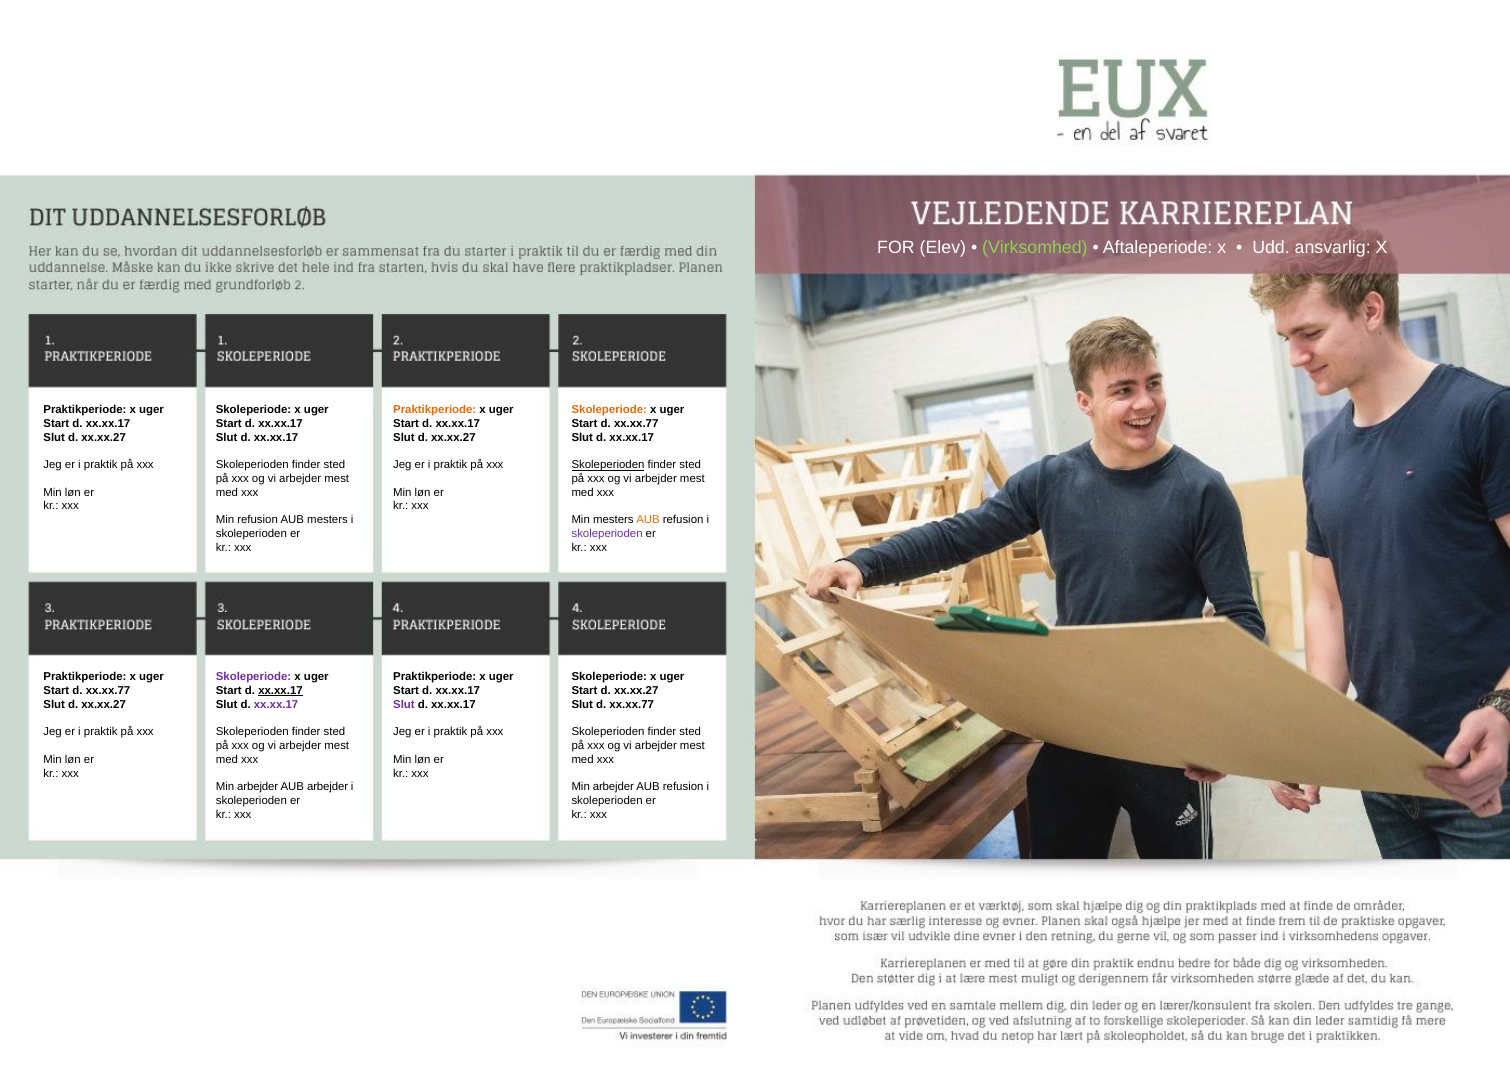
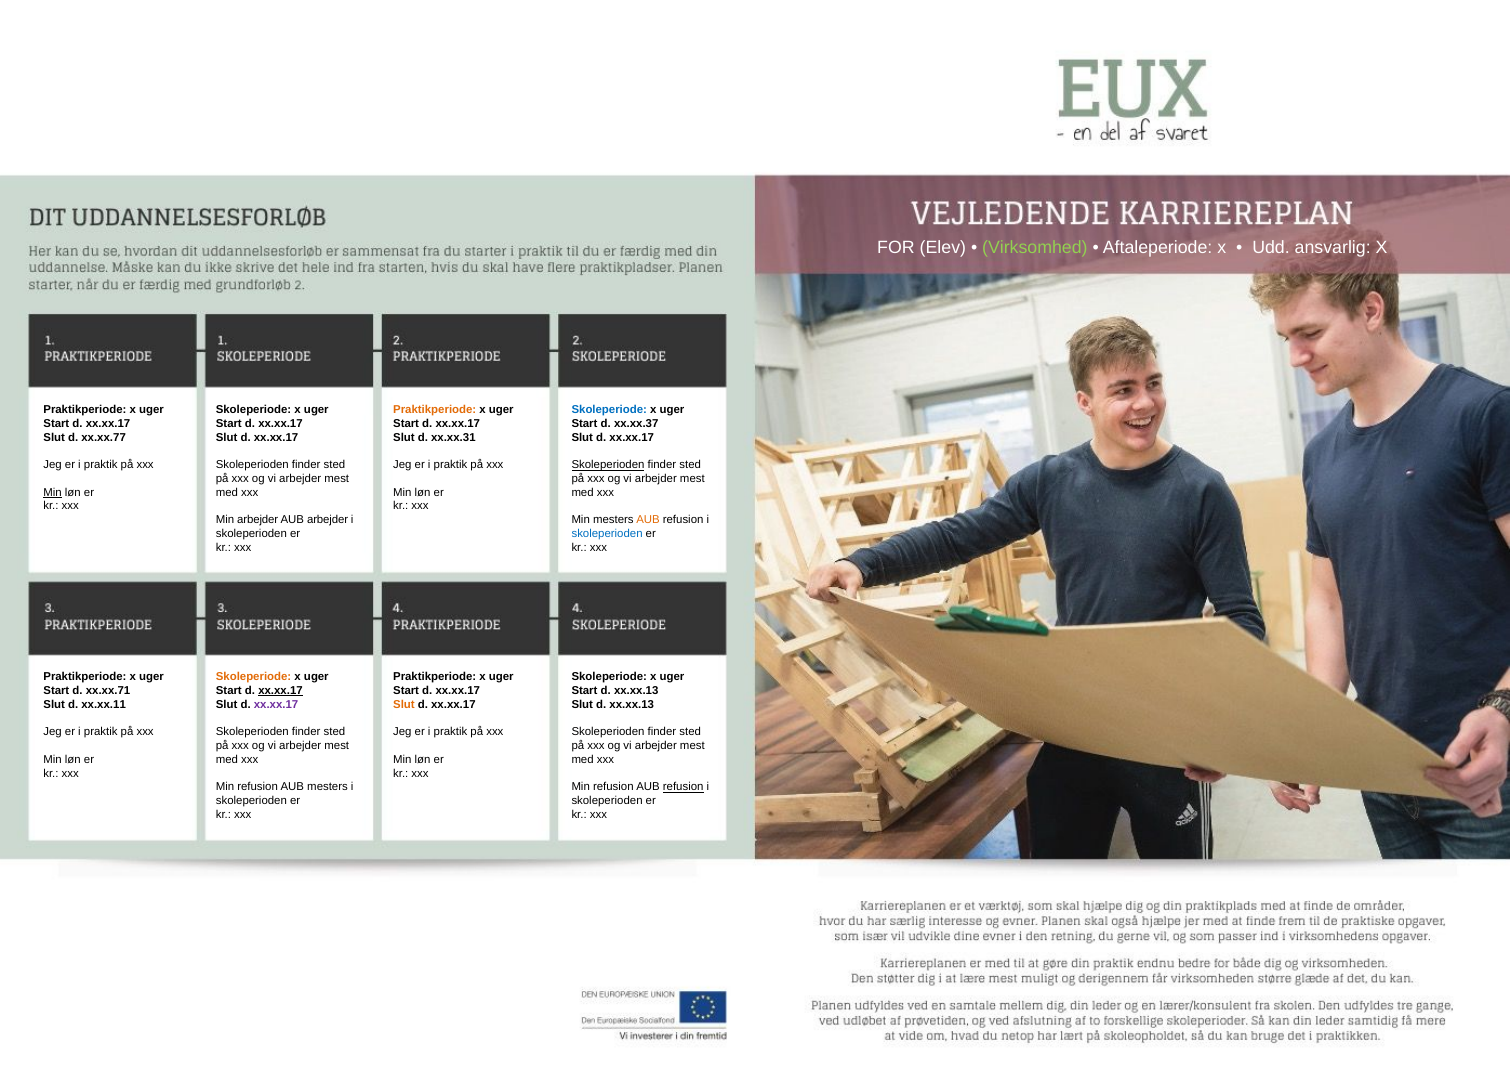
Skoleperiode at (609, 410) colour: orange -> blue
xx.xx.77 at (636, 424): xx.xx.77 -> xx.xx.37
xx.xx.27 at (104, 437): xx.xx.27 -> xx.xx.77
xx.xx.27 at (453, 437): xx.xx.27 -> xx.xx.31
Min at (53, 492) underline: none -> present
Min refusion: refusion -> arbejder
AUB mesters: mesters -> arbejder
skoleperioden at (607, 534) colour: purple -> blue
Skoleperiode at (254, 677) colour: purple -> orange
xx.xx.77 at (108, 691): xx.xx.77 -> xx.xx.71
Start d xx.xx.27: xx.xx.27 -> xx.xx.13
xx.xx.27 at (104, 704): xx.xx.27 -> xx.xx.11
Slut at (404, 704) colour: purple -> orange
Slut d xx.xx.77: xx.xx.77 -> xx.xx.13
arbejder at (258, 787): arbejder -> refusion
AUB arbejder: arbejder -> mesters
arbejder at (613, 787): arbejder -> refusion
refusion at (683, 787) underline: none -> present
